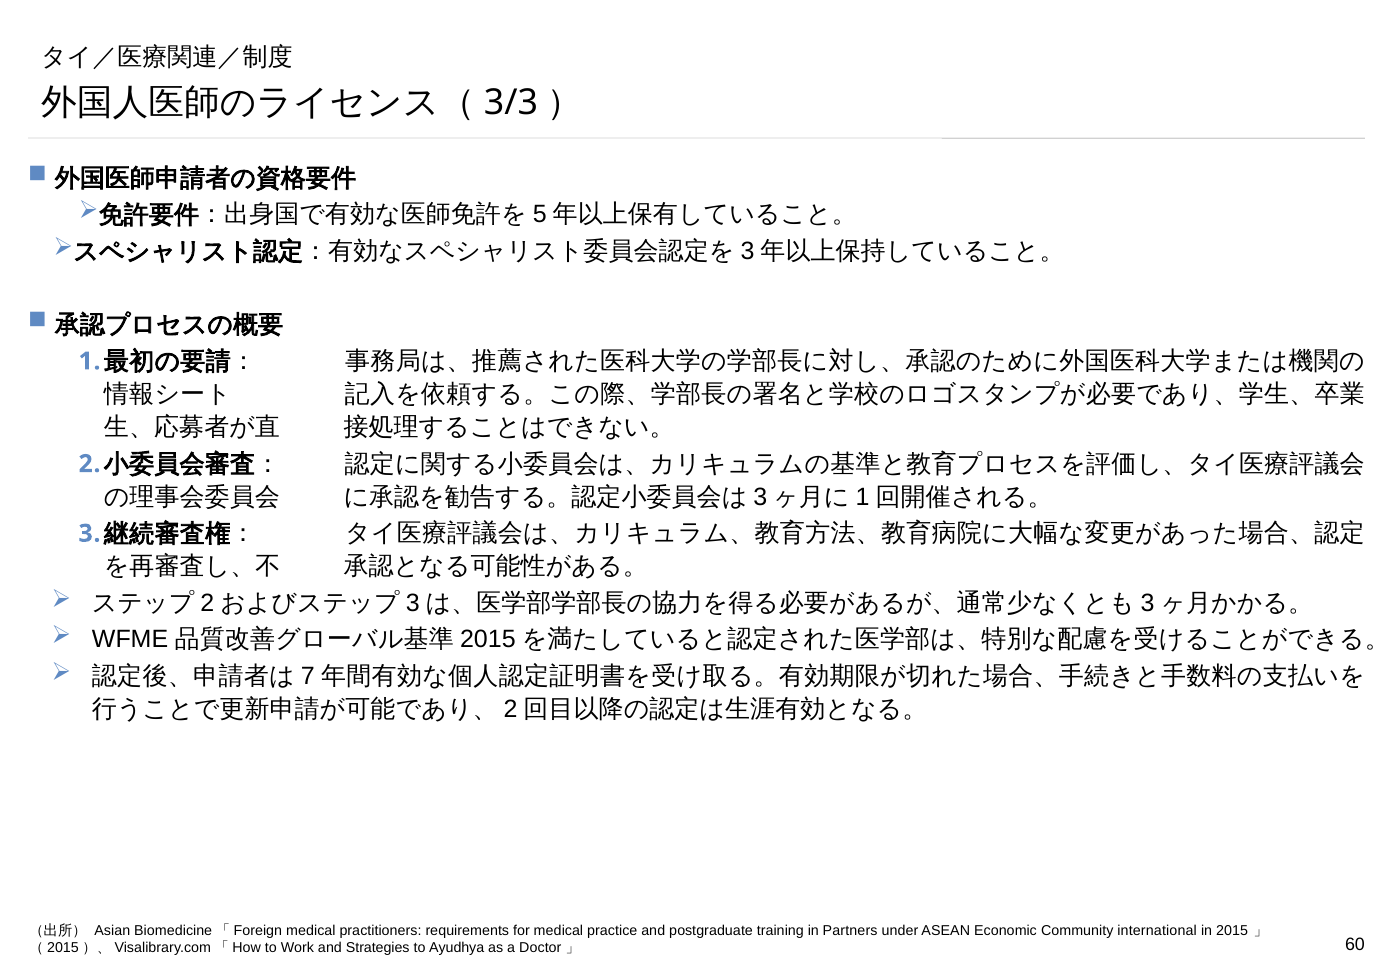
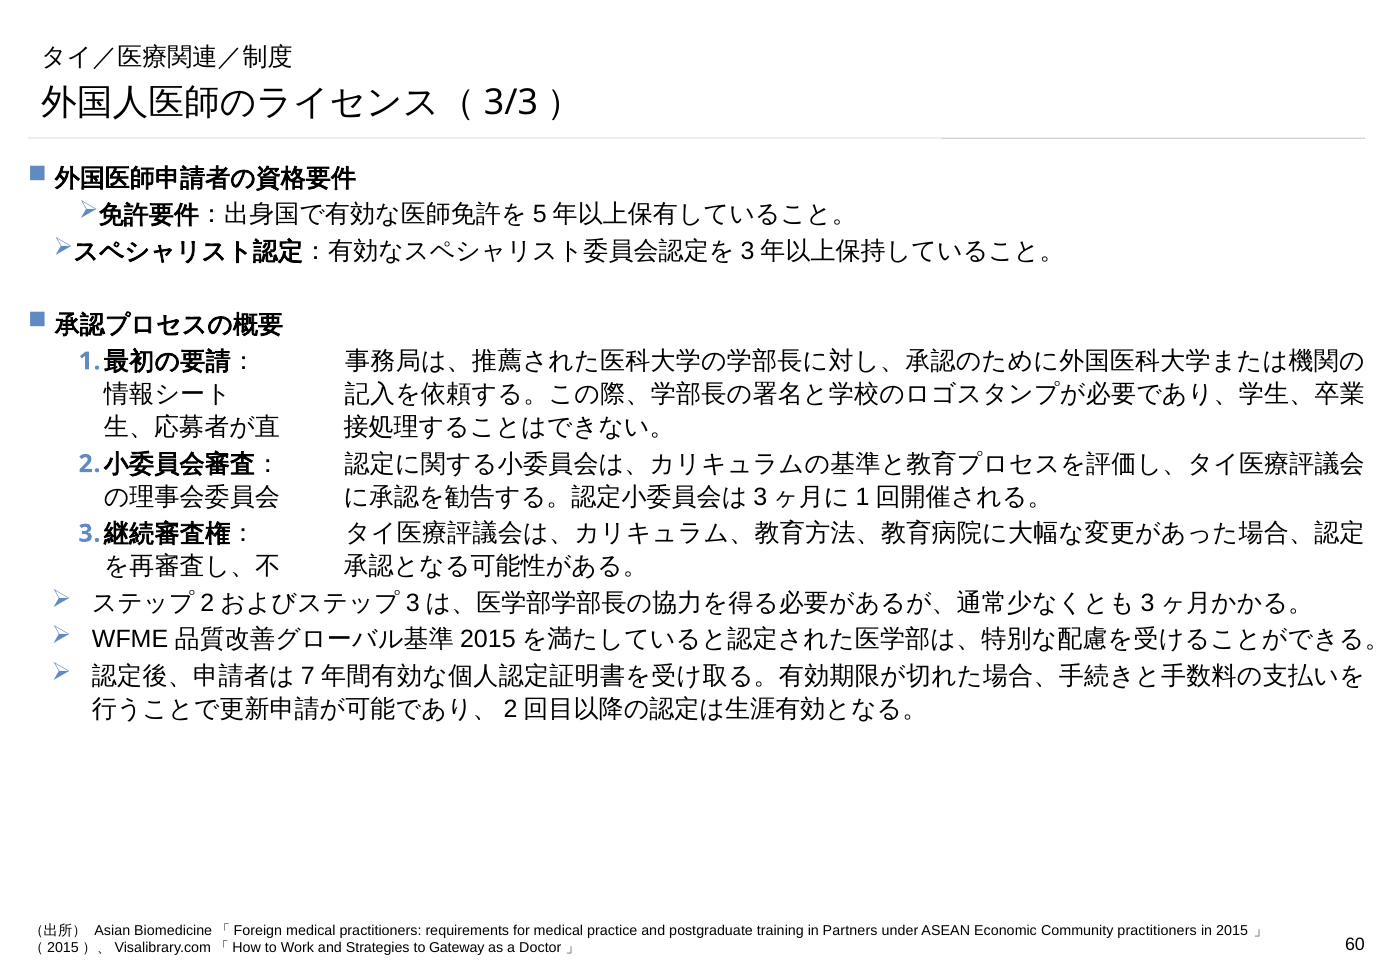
Community international: international -> practitioners
Ayudhya: Ayudhya -> Gateway
